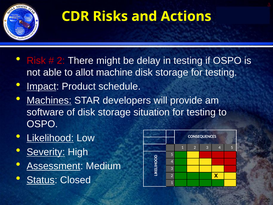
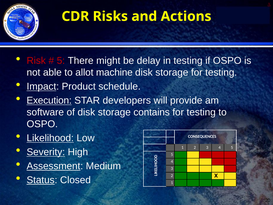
2 at (61, 61): 2 -> 5
Machines: Machines -> Execution
situation: situation -> contains
